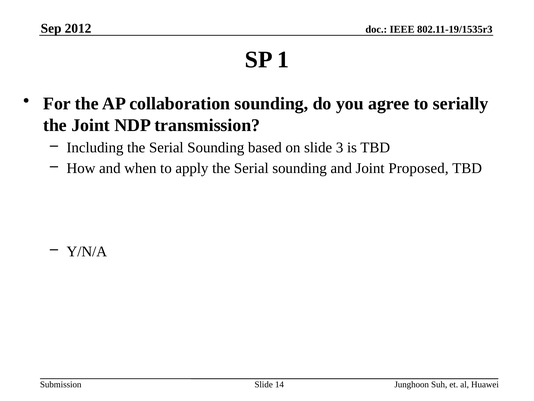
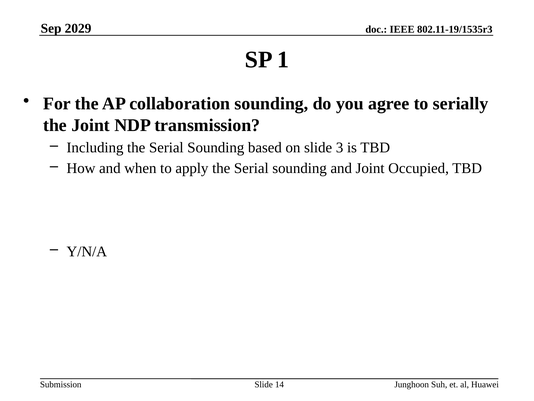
2012: 2012 -> 2029
Proposed: Proposed -> Occupied
